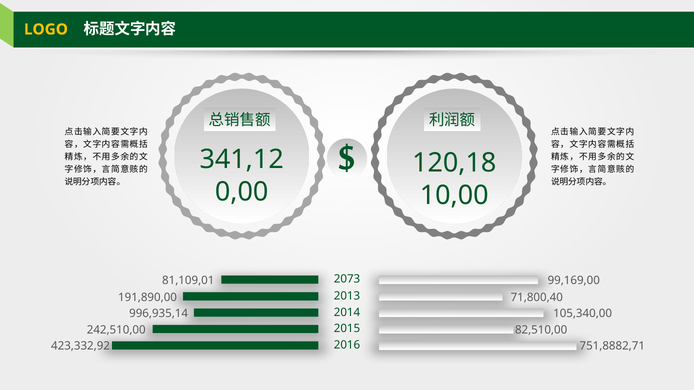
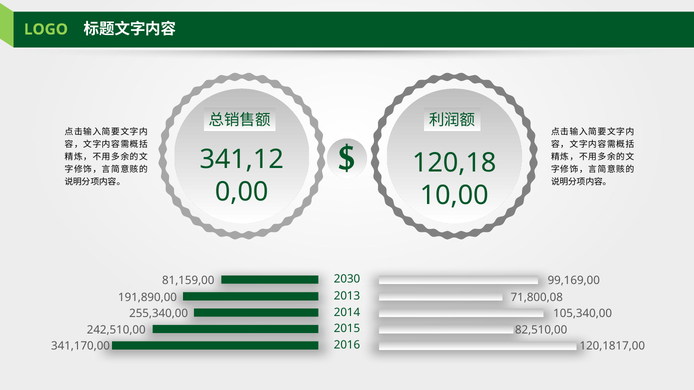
LOGO colour: yellow -> light green
2073: 2073 -> 2030
81,109,01: 81,109,01 -> 81,159,00
71,800,40: 71,800,40 -> 71,800,08
996,935,14: 996,935,14 -> 255,340,00
423,332,92: 423,332,92 -> 341,170,00
751,8882,71: 751,8882,71 -> 120,1817,00
